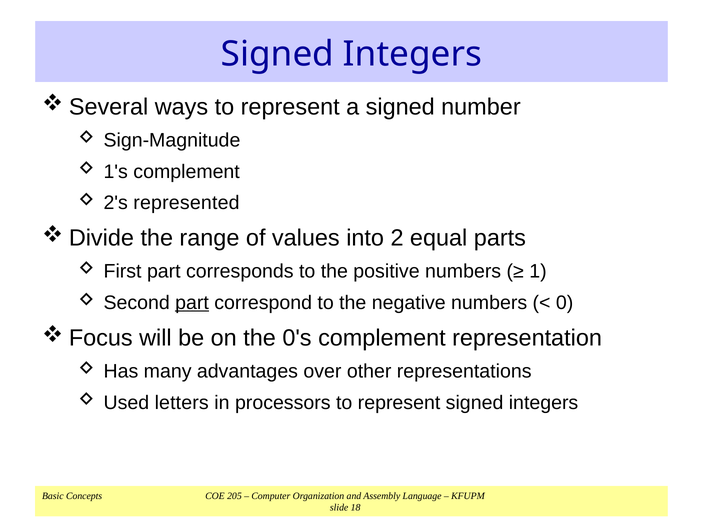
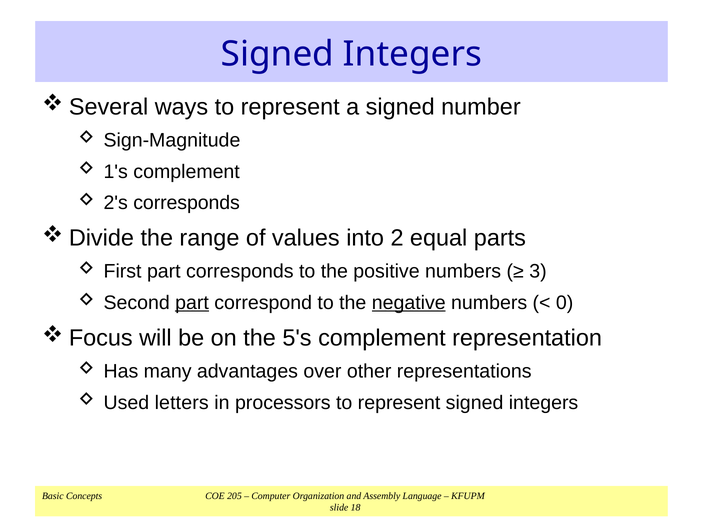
2's represented: represented -> corresponds
1: 1 -> 3
negative underline: none -> present
0's: 0's -> 5's
